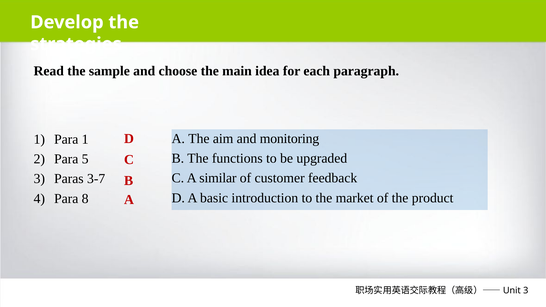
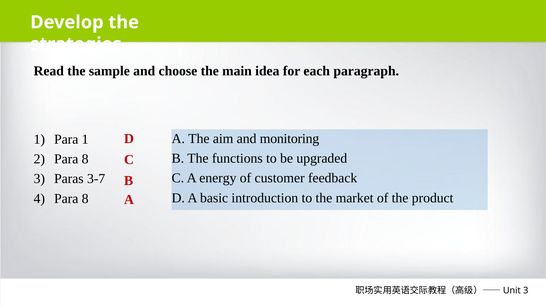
2 Para 5: 5 -> 8
similar: similar -> energy
